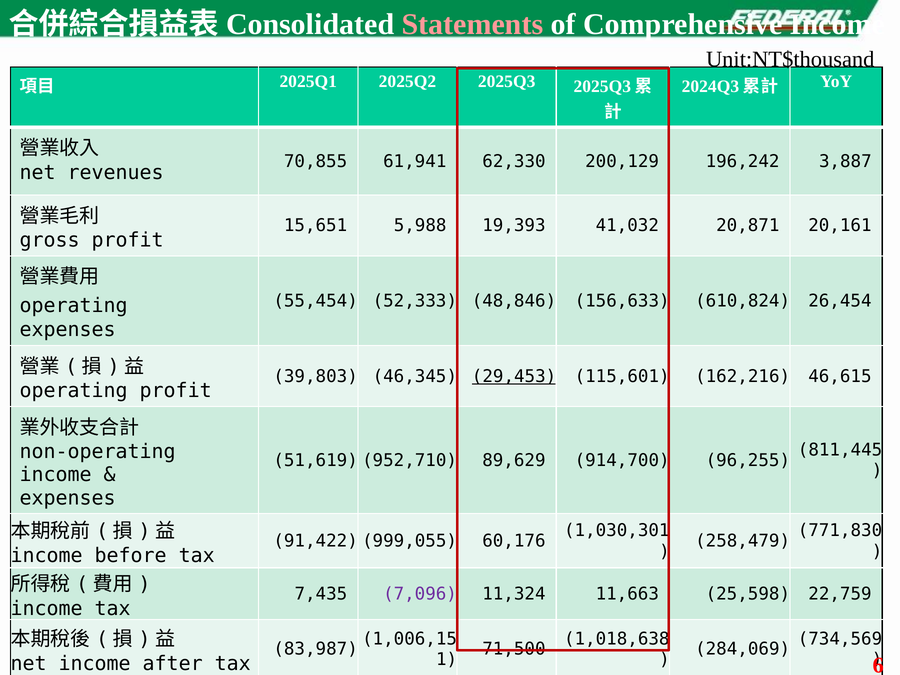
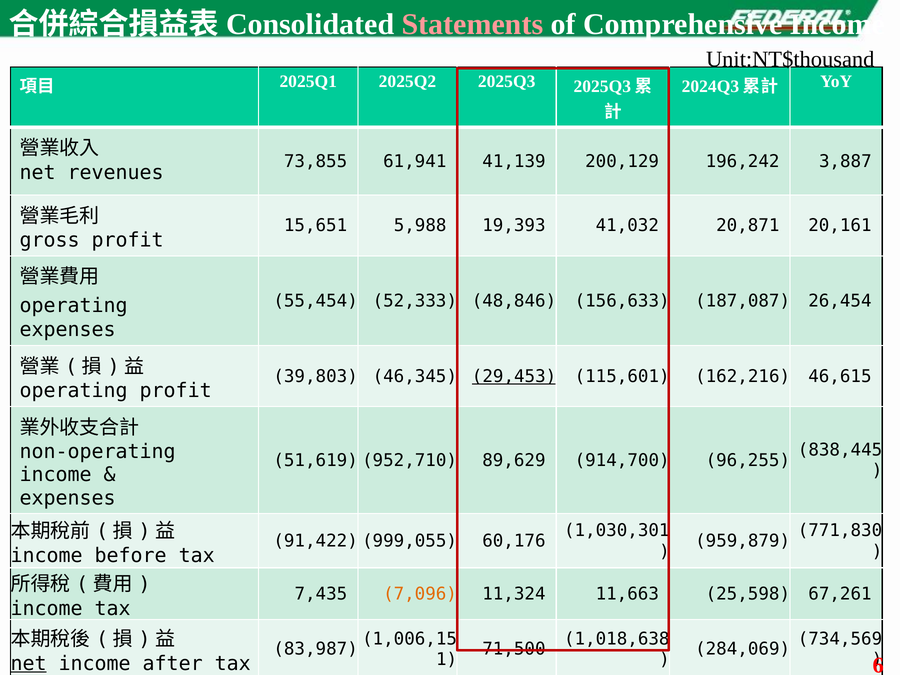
70,855: 70,855 -> 73,855
62,330: 62,330 -> 41,139
610,824: 610,824 -> 187,087
811,445: 811,445 -> 838,445
258,479: 258,479 -> 959,879
7,096 colour: purple -> orange
22,759: 22,759 -> 67,261
net at (29, 664) underline: none -> present
